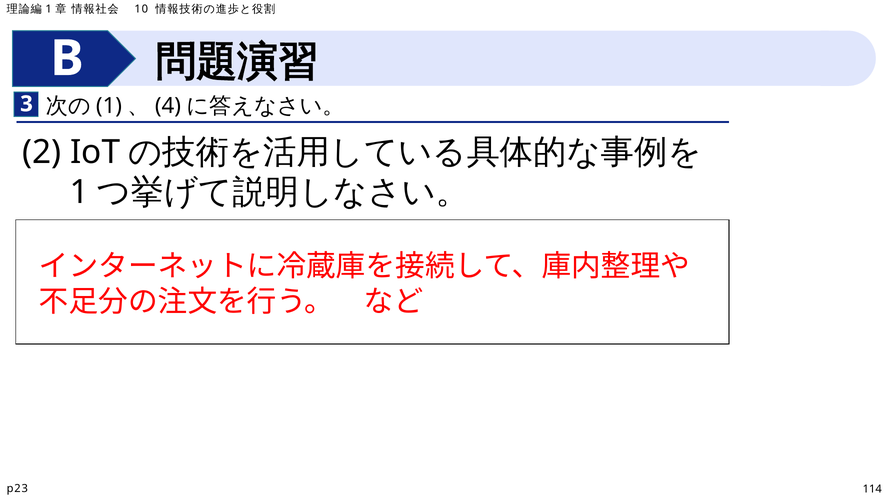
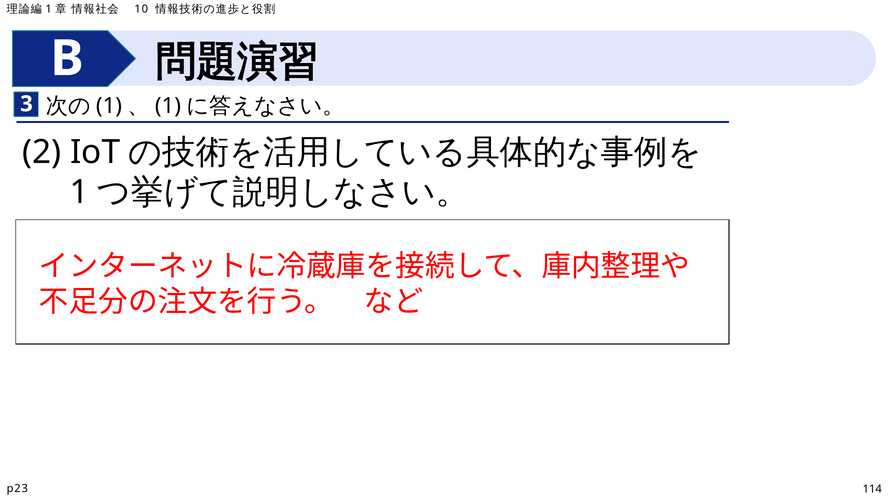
4 at (168, 106): 4 -> 1
